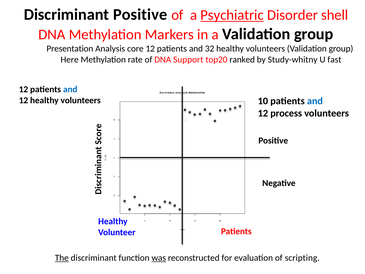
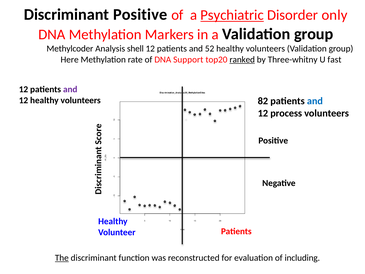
shell: shell -> only
Presentation: Presentation -> Methylcoder
core: core -> shell
32: 32 -> 52
ranked underline: none -> present
Study-whitny: Study-whitny -> Three-whitny
and at (70, 89) colour: blue -> purple
10: 10 -> 82
was underline: present -> none
scripting: scripting -> including
